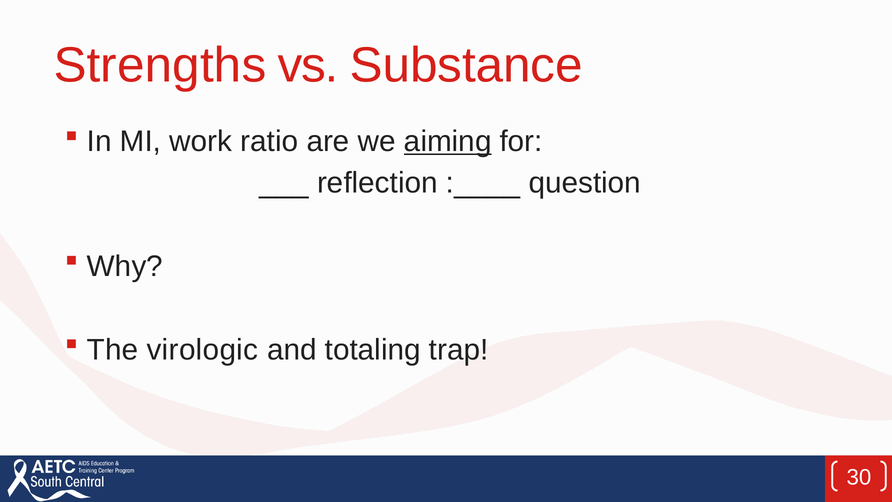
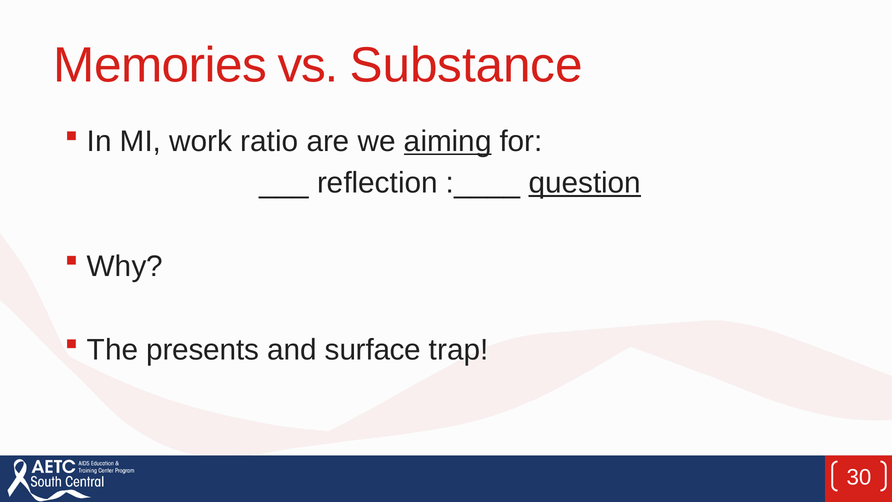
Strengths: Strengths -> Memories
question underline: none -> present
virologic: virologic -> presents
totaling: totaling -> surface
